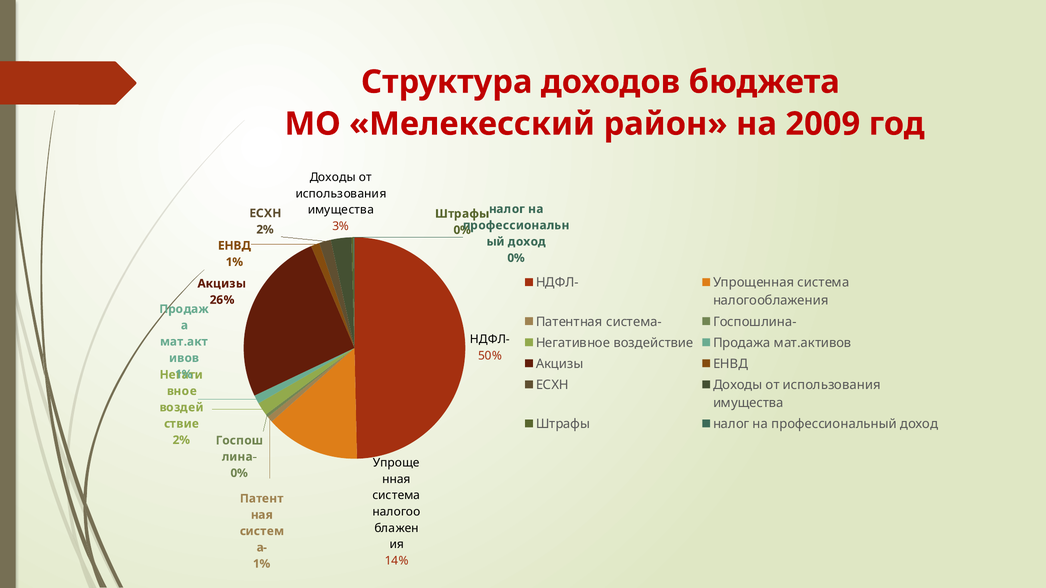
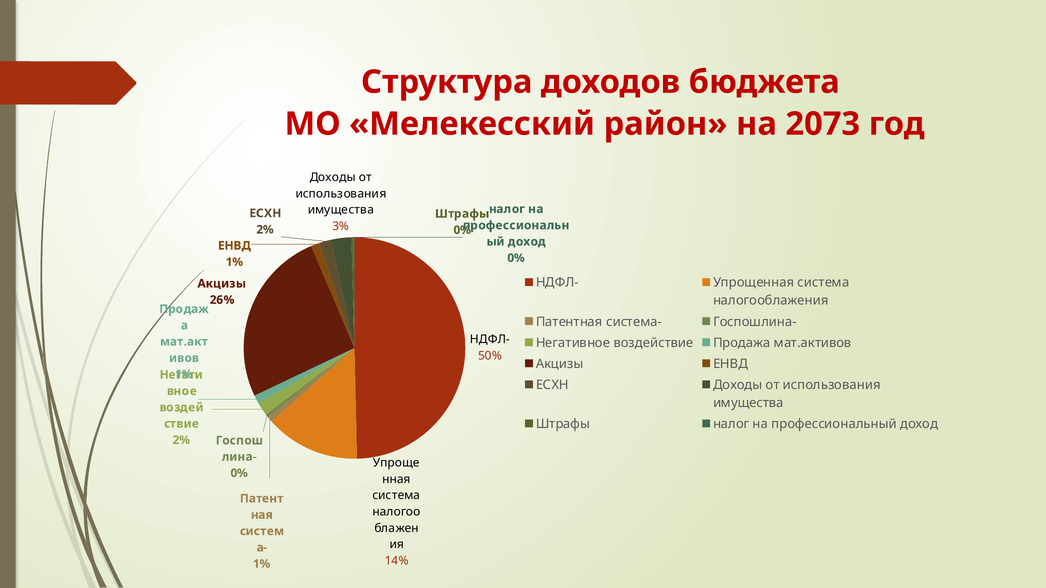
2009: 2009 -> 2073
